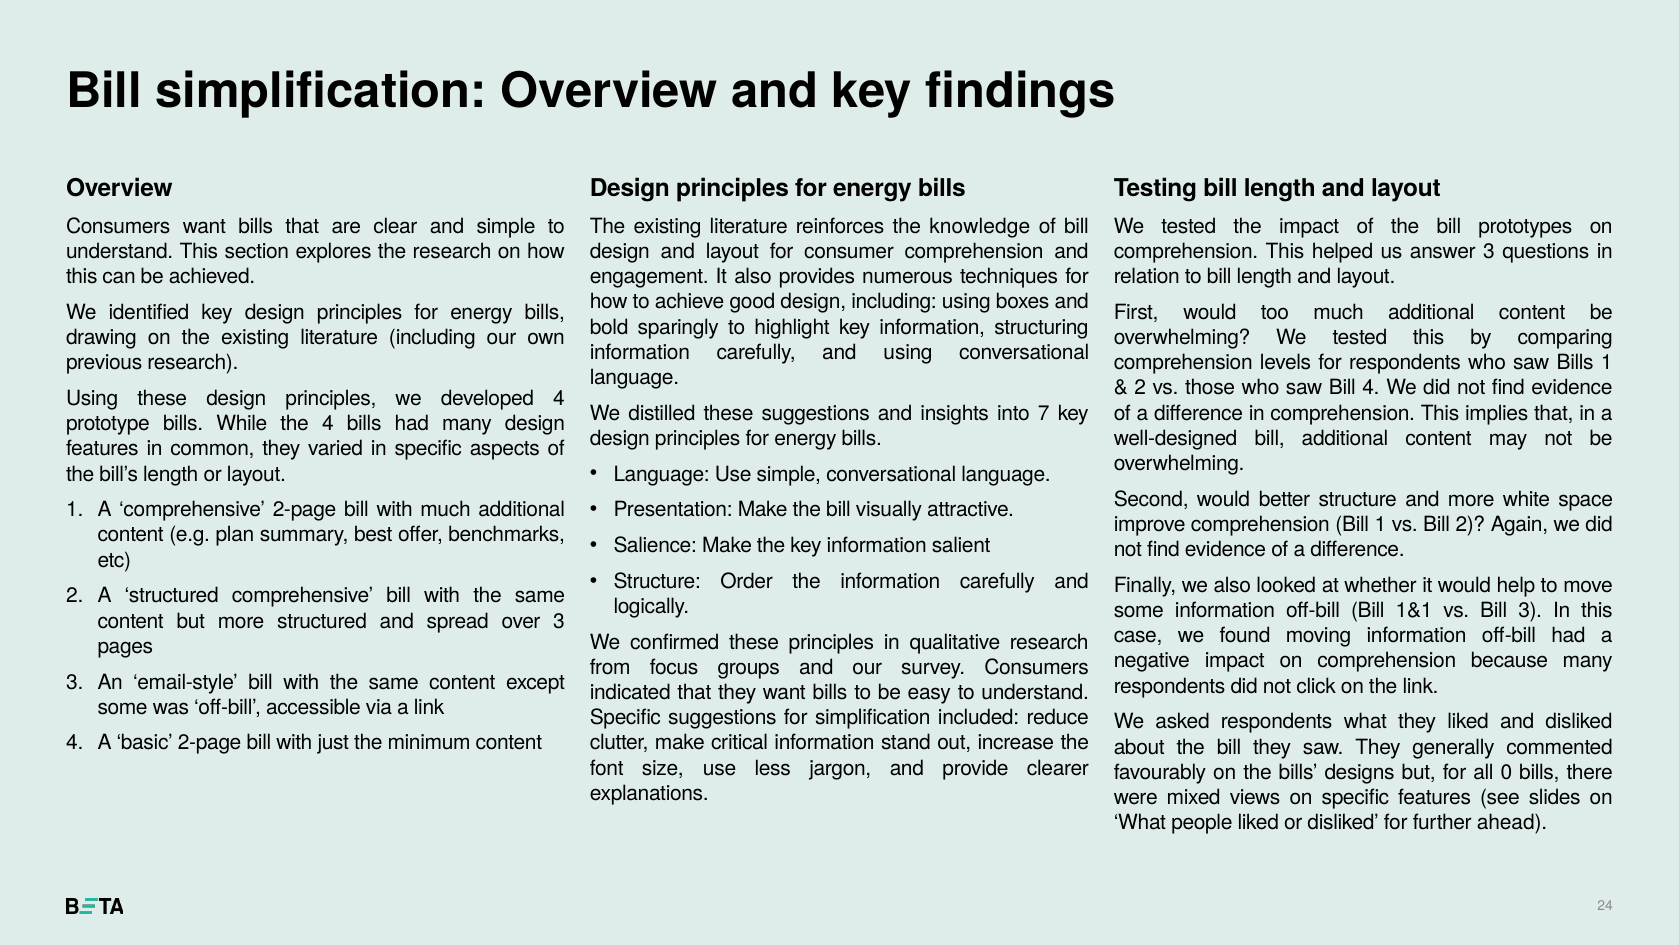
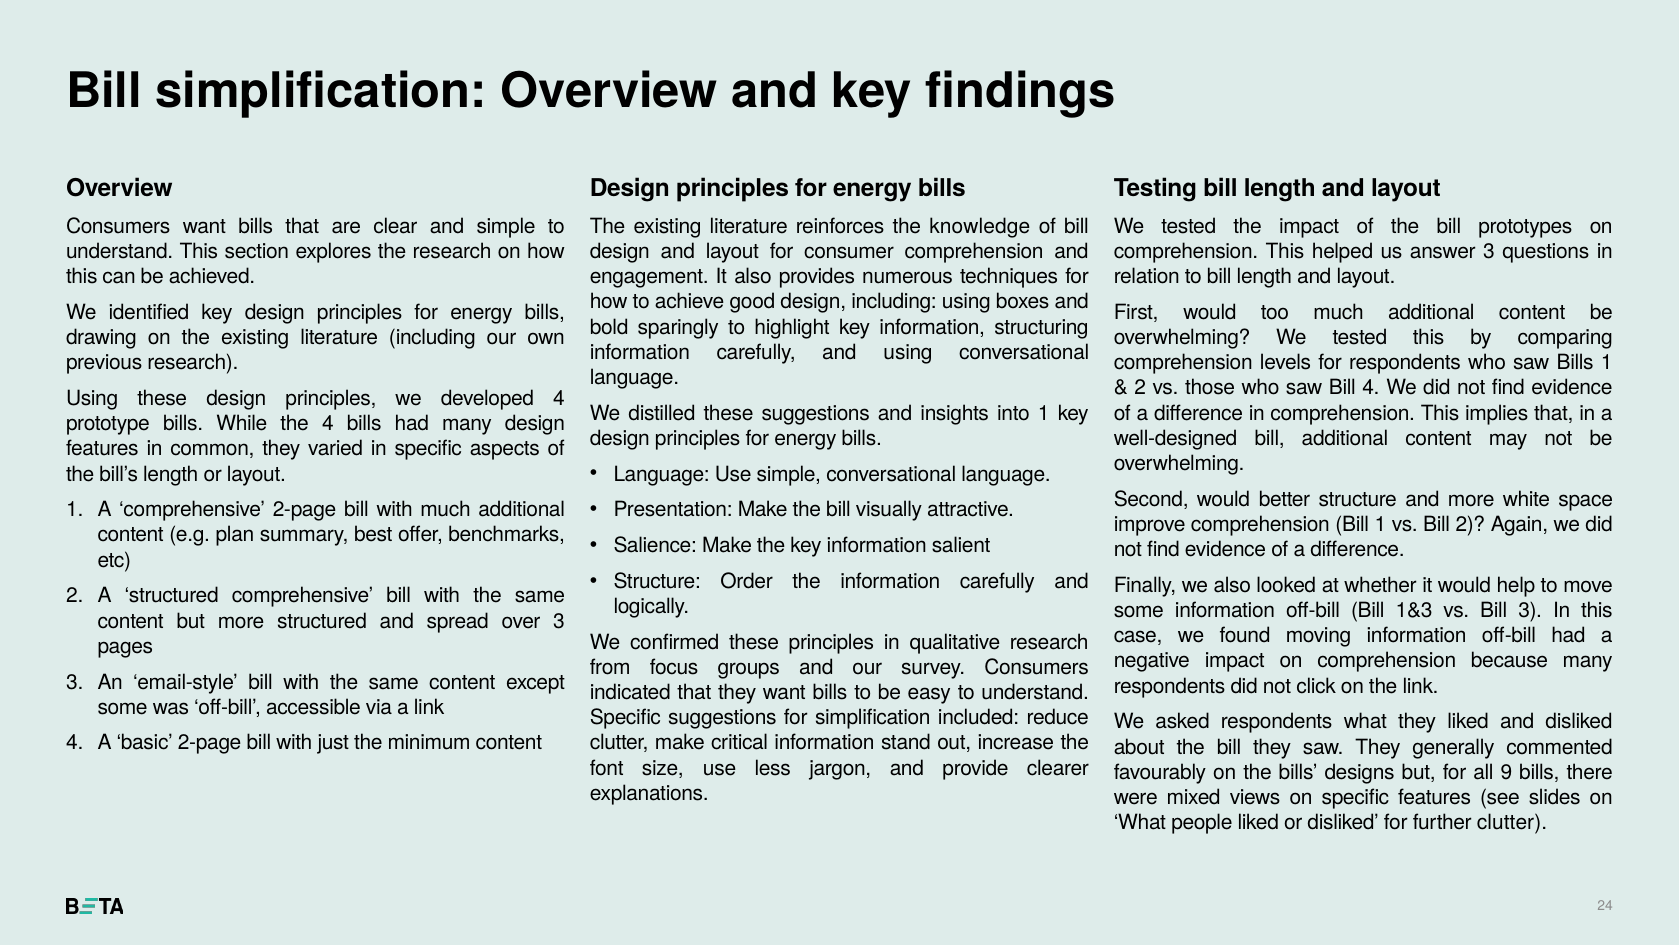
into 7: 7 -> 1
1&1: 1&1 -> 1&3
0: 0 -> 9
further ahead: ahead -> clutter
